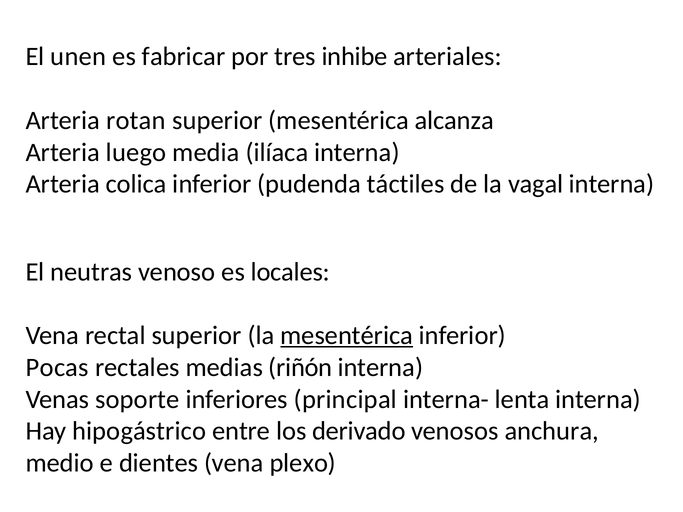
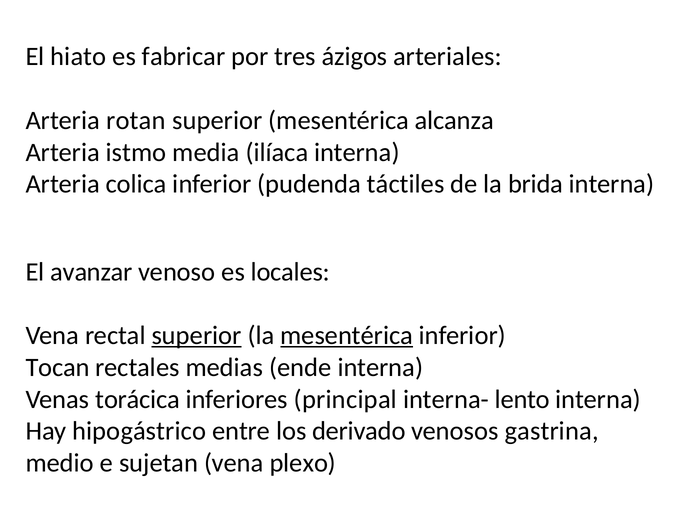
unen: unen -> hiato
inhibe: inhibe -> ázigos
luego: luego -> istmo
vagal: vagal -> brida
neutras: neutras -> avanzar
superior at (197, 336) underline: none -> present
Pocas: Pocas -> Tocan
riñón: riñón -> ende
soporte: soporte -> torácica
lenta: lenta -> lento
anchura: anchura -> gastrina
dientes: dientes -> sujetan
